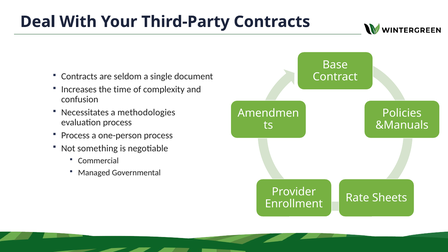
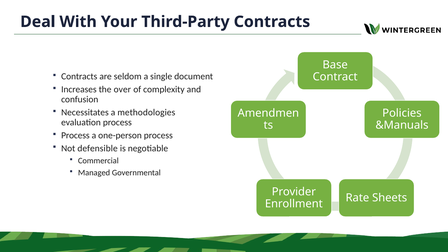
time: time -> over
something: something -> defensible
